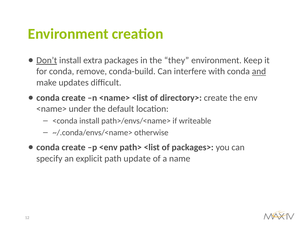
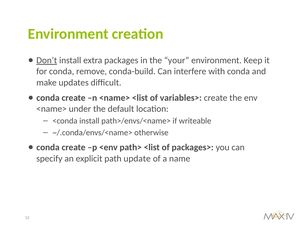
they: they -> your
and underline: present -> none
directory>: directory> -> variables>
